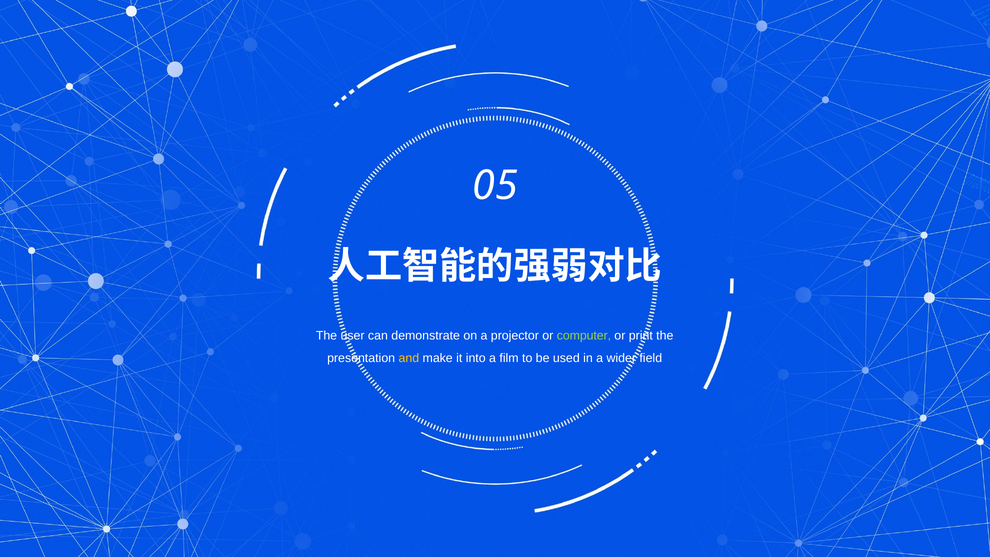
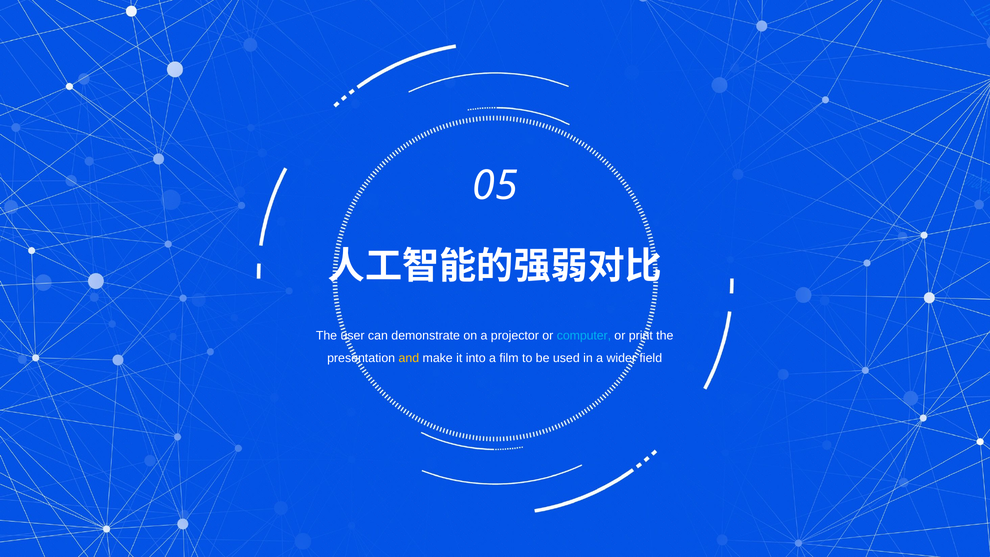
computer colour: light green -> light blue
